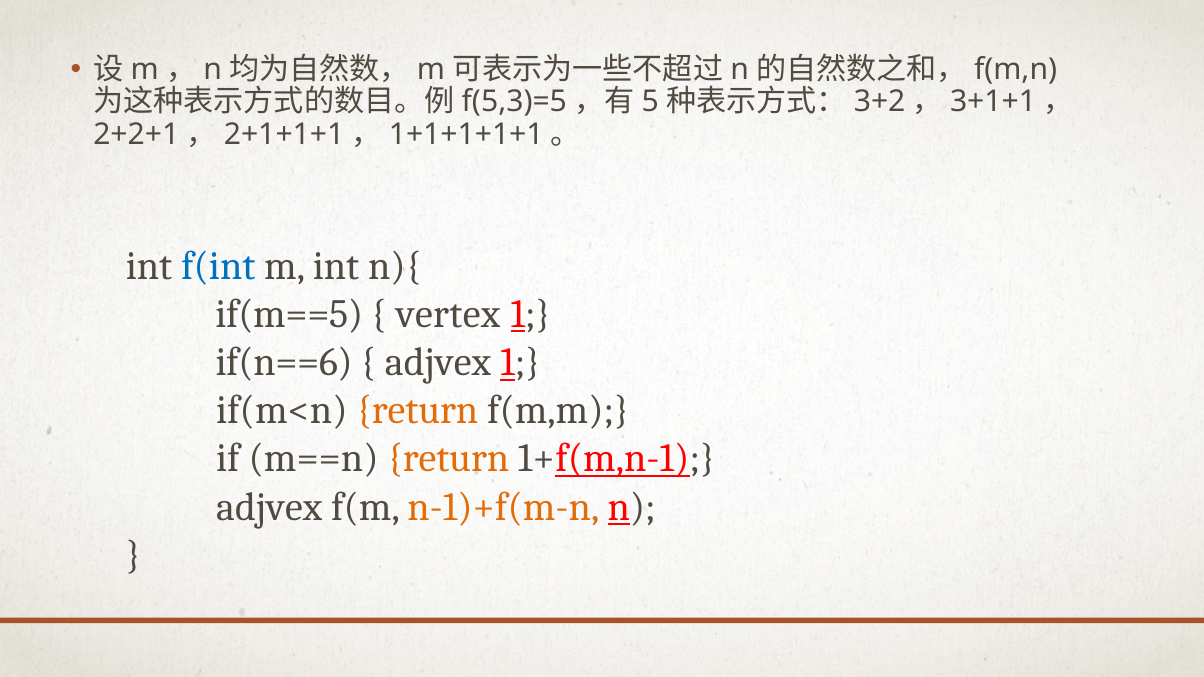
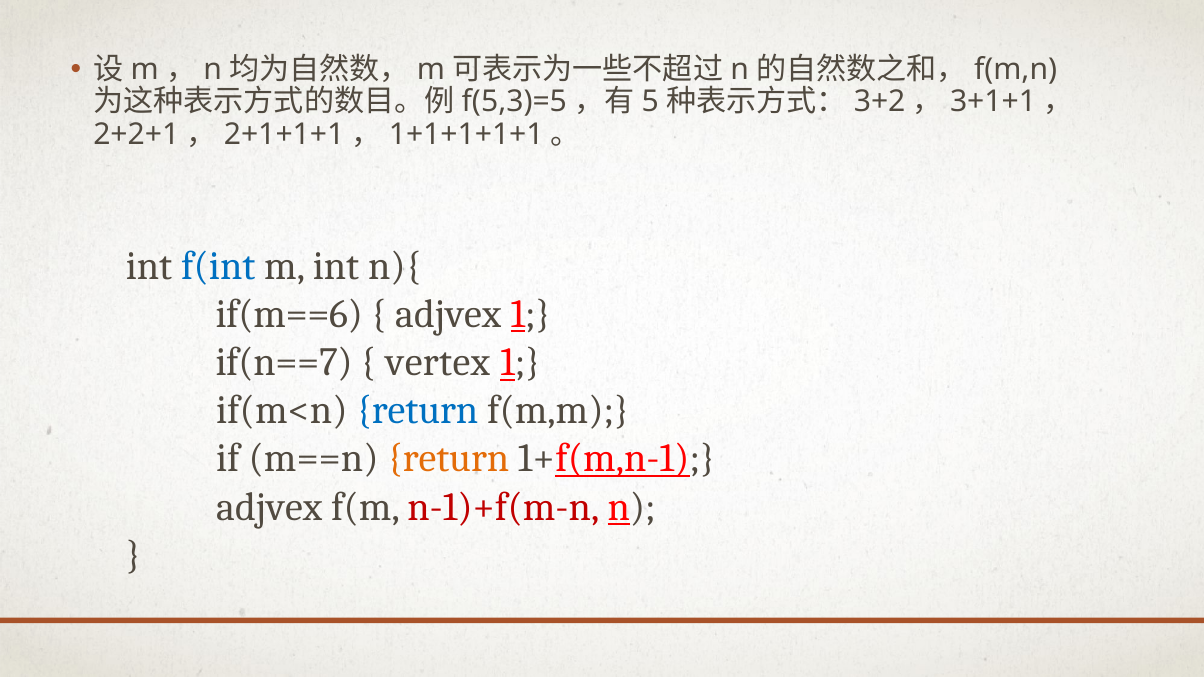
if(m==5: if(m==5 -> if(m==6
vertex at (448, 314): vertex -> adjvex
if(n==6: if(n==6 -> if(n==7
adjvex at (438, 362): adjvex -> vertex
return at (417, 411) colour: orange -> blue
n-1)+f(m-n colour: orange -> red
